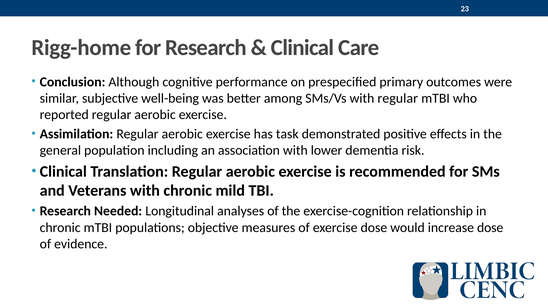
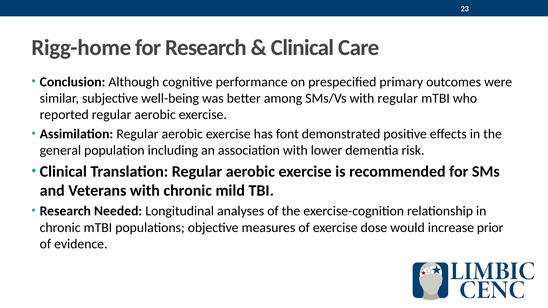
task: task -> font
increase dose: dose -> prior
